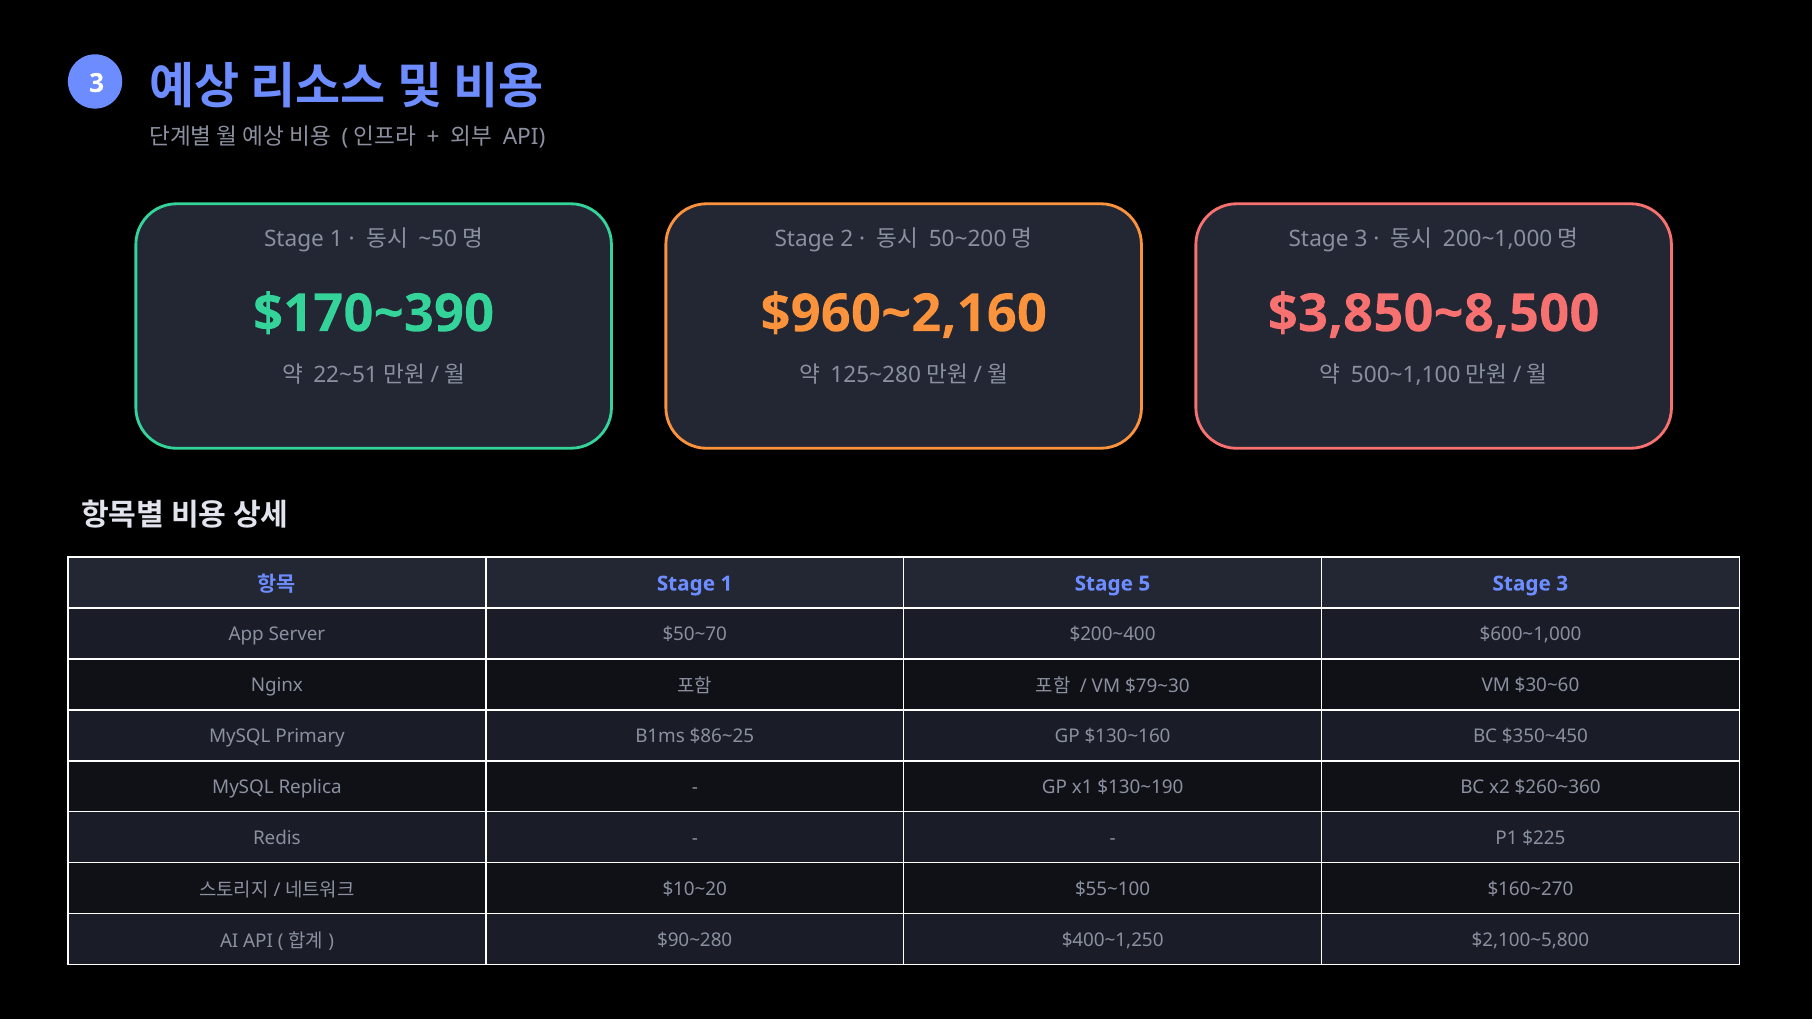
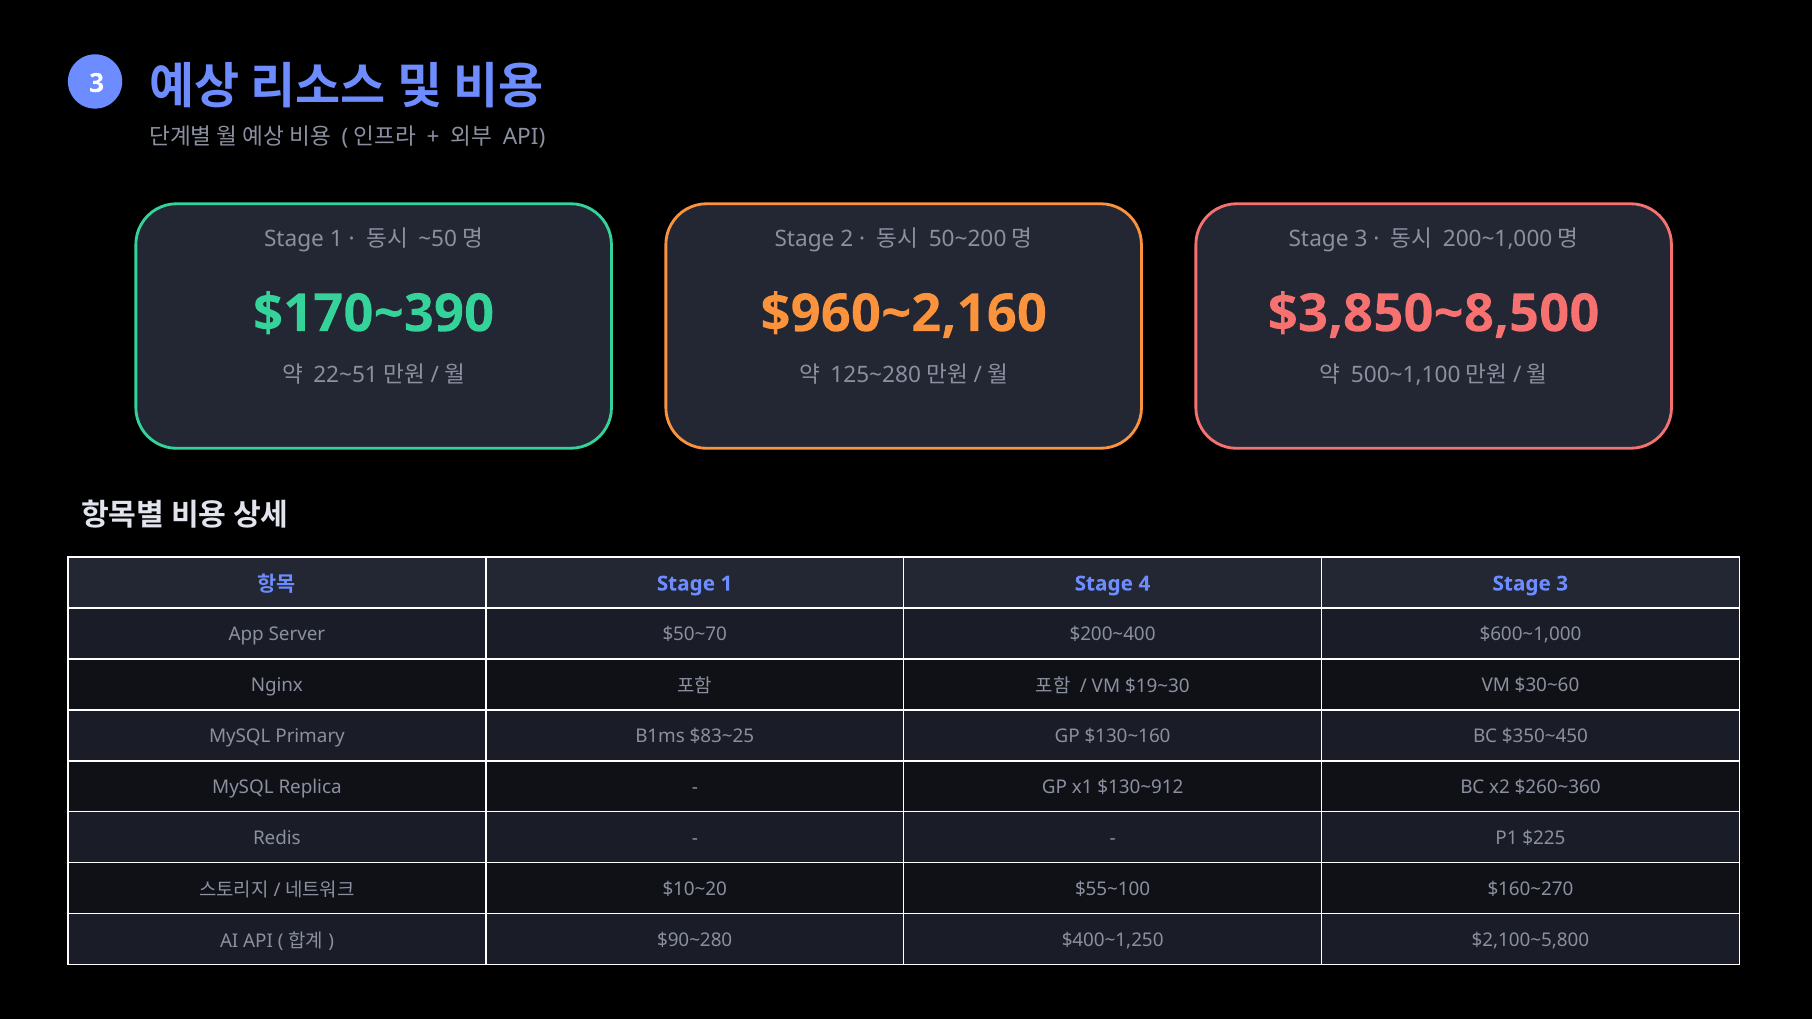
5: 5 -> 4
$79~30: $79~30 -> $19~30
$86~25: $86~25 -> $83~25
$130~190: $130~190 -> $130~912
